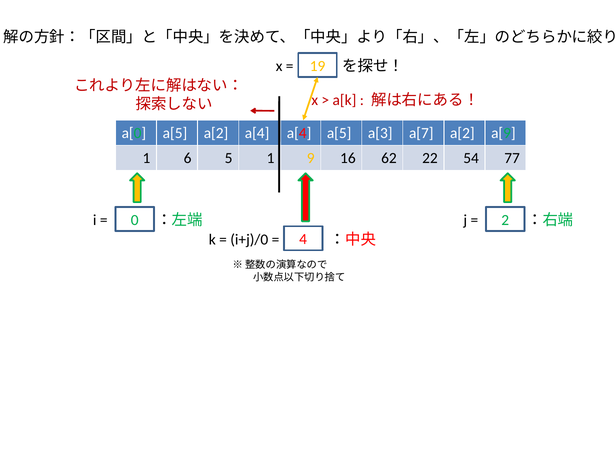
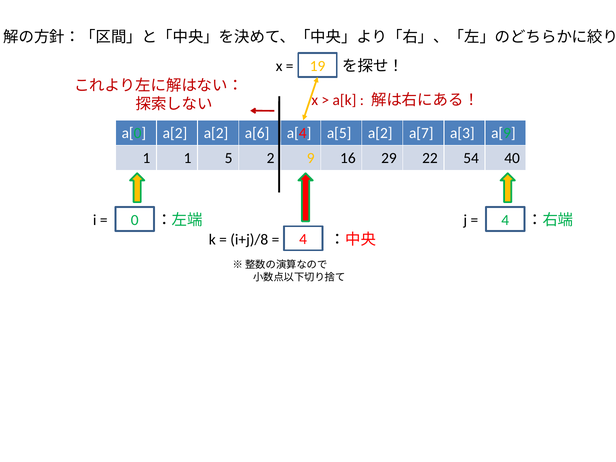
a[0 a[5: a[5 -> a[2
a[2 a[4: a[4 -> a[6
a[5 a[3: a[3 -> a[2
a[7 a[2: a[2 -> a[3
1 6: 6 -> 1
5 1: 1 -> 2
62: 62 -> 29
77: 77 -> 40
2 at (505, 220): 2 -> 4
i+j)/0: i+j)/0 -> i+j)/8
